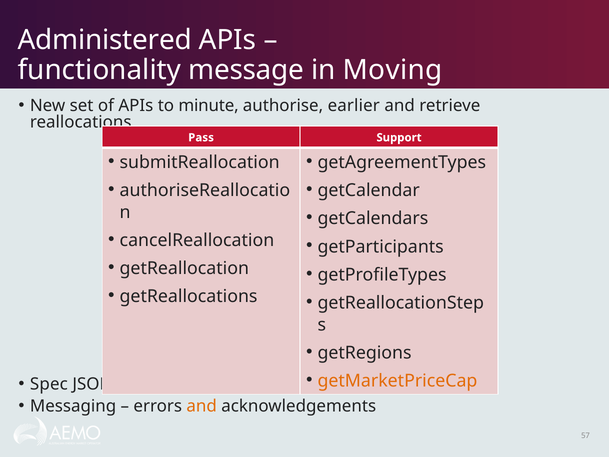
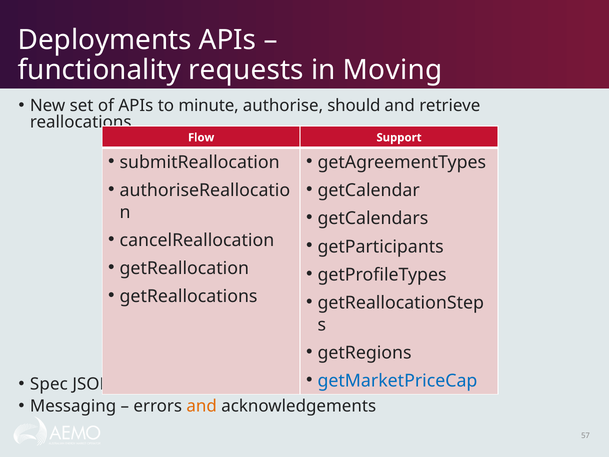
Administered: Administered -> Deployments
message: message -> requests
earlier: earlier -> should
Pass: Pass -> Flow
getMarketPriceCap colour: orange -> blue
